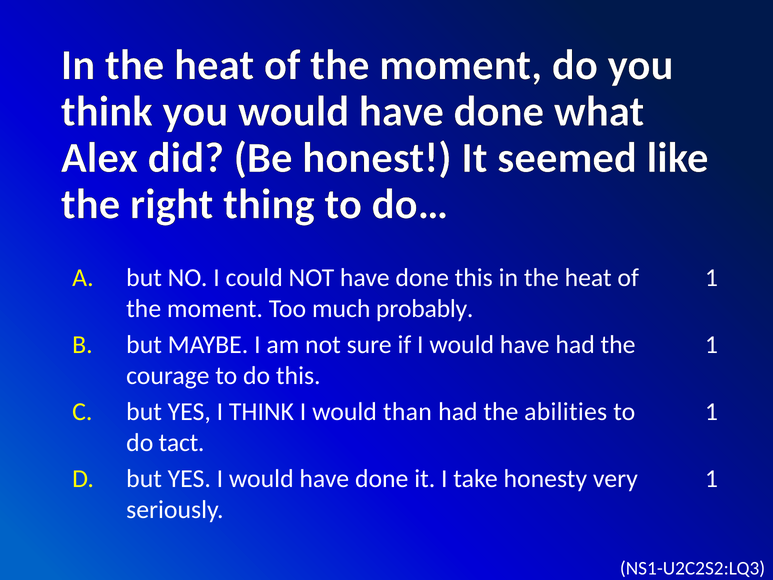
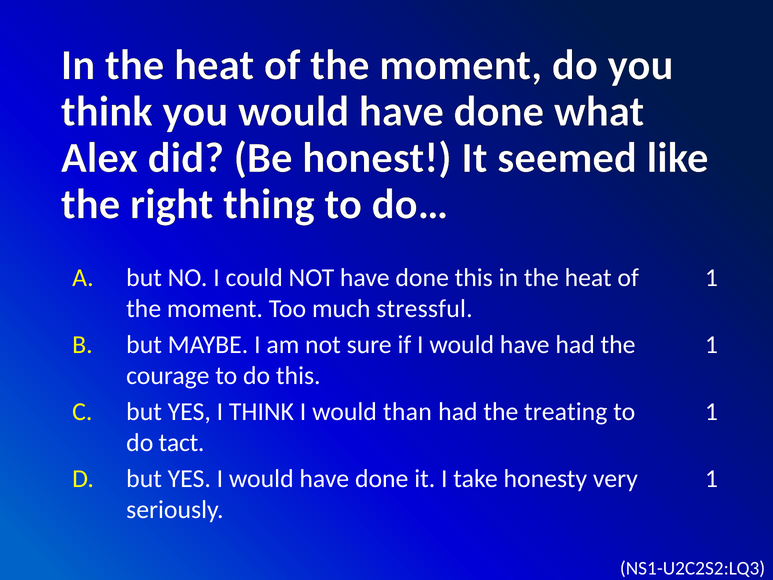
probably: probably -> stressful
abilities: abilities -> treating
